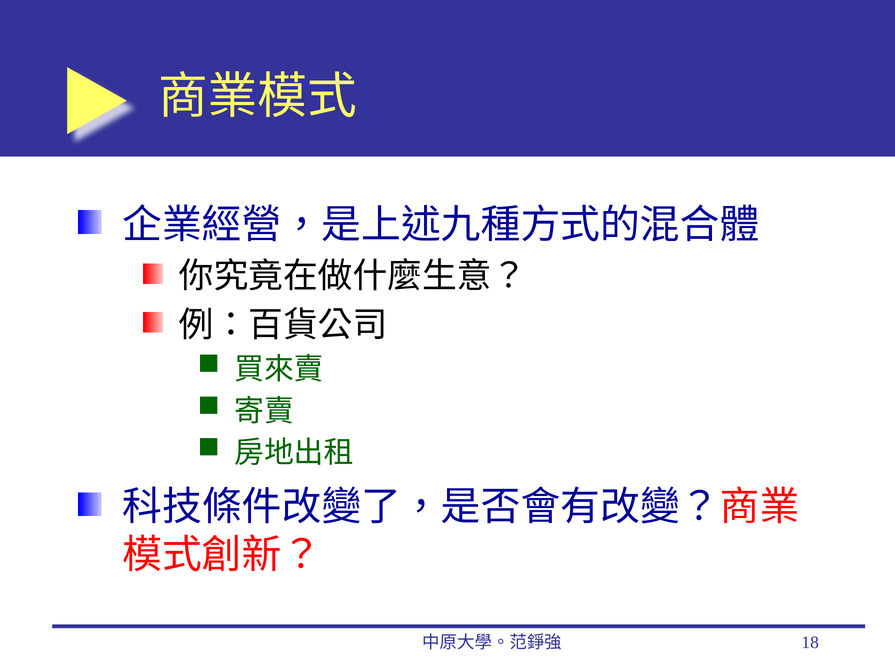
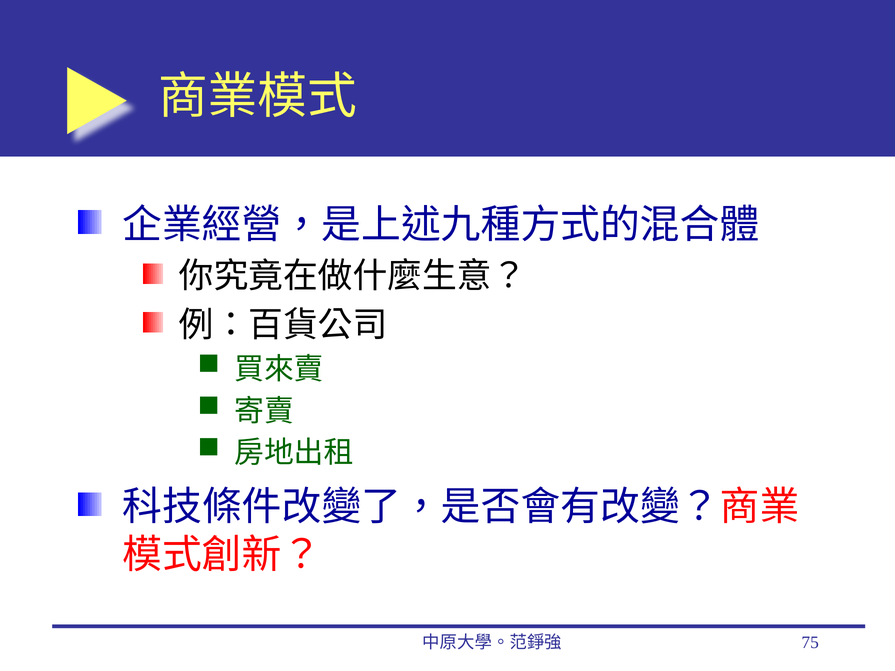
18: 18 -> 75
